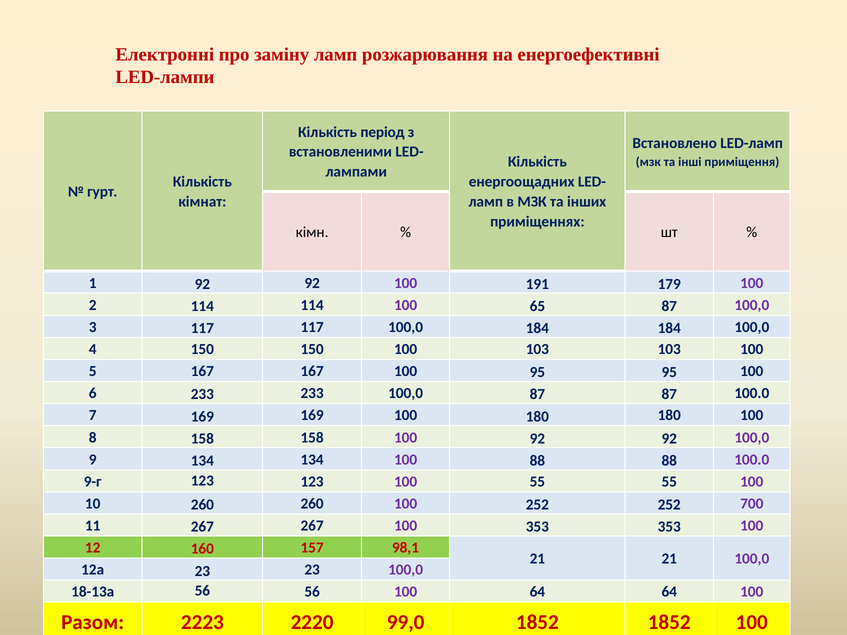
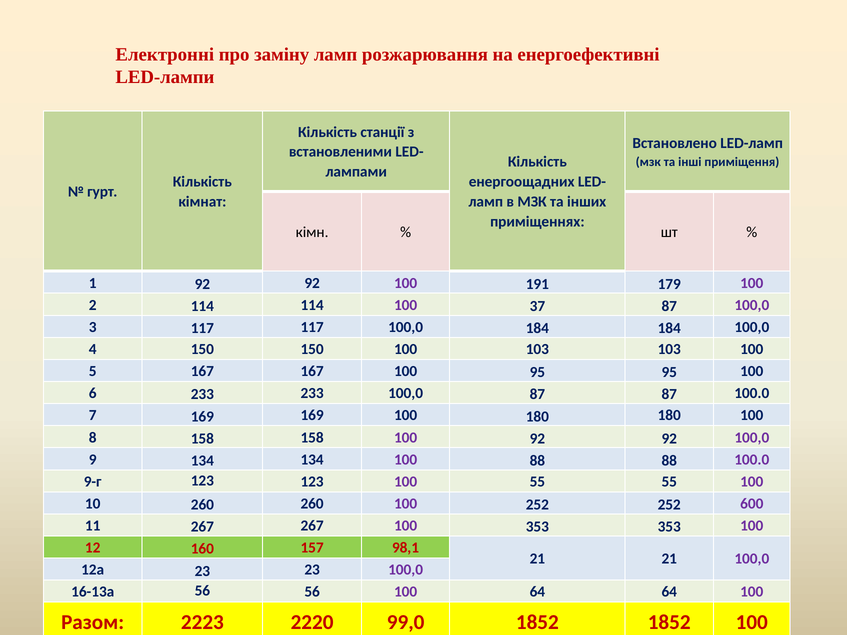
період: період -> станції
65: 65 -> 37
700: 700 -> 600
18-13а: 18-13а -> 16-13а
